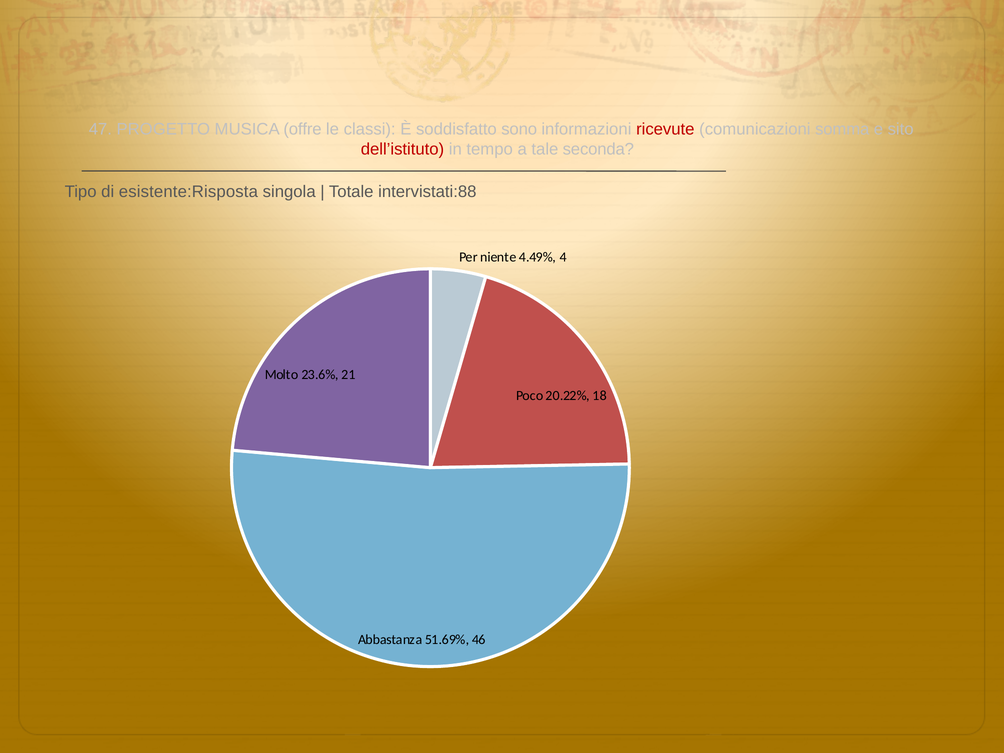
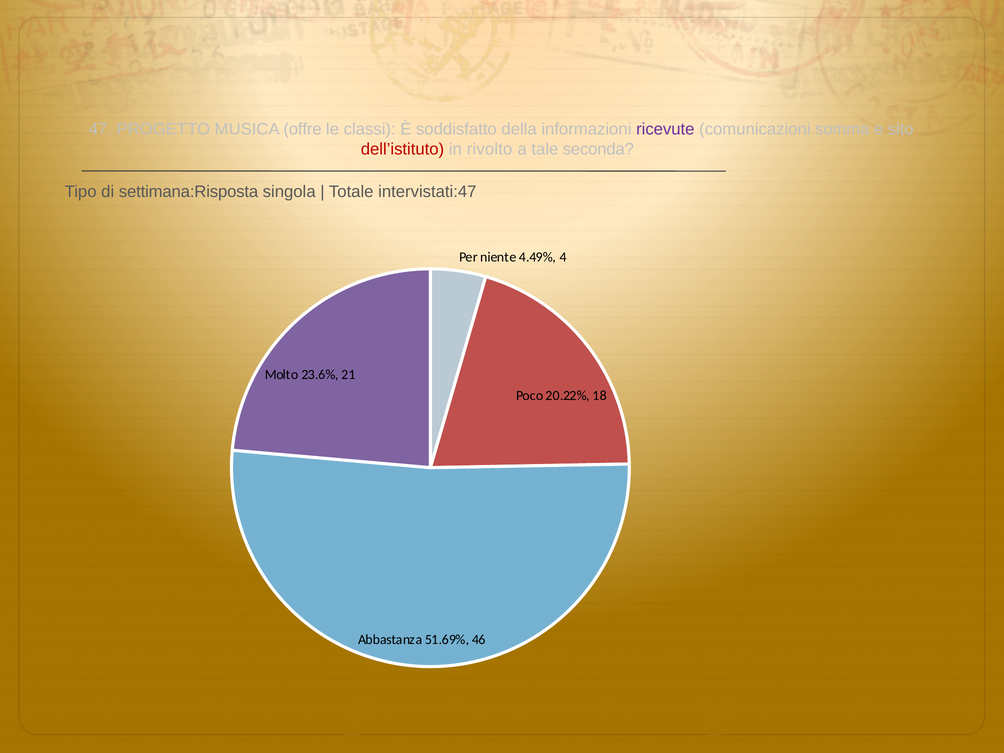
sono: sono -> della
ricevute colour: red -> purple
tempo: tempo -> rivolto
esistente:Risposta: esistente:Risposta -> settimana:Risposta
intervistati:88: intervistati:88 -> intervistati:47
